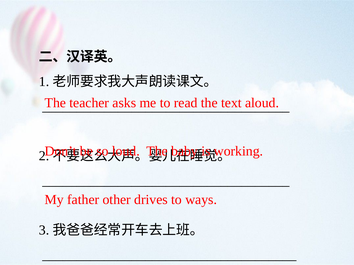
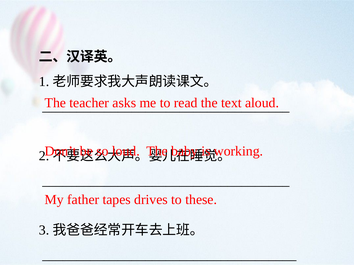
other: other -> tapes
ways: ways -> these
